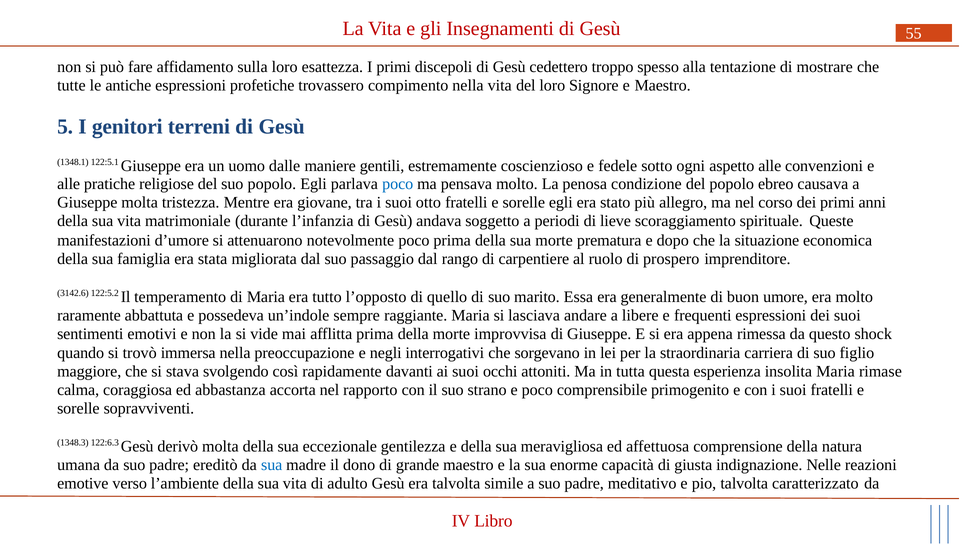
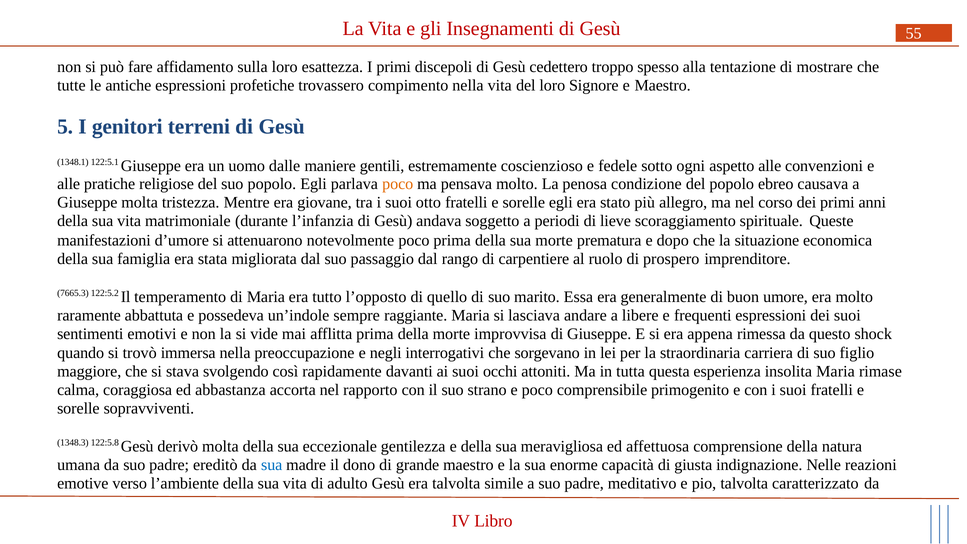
poco at (398, 184) colour: blue -> orange
3142.6: 3142.6 -> 7665.3
122:6.3: 122:6.3 -> 122:5.8
